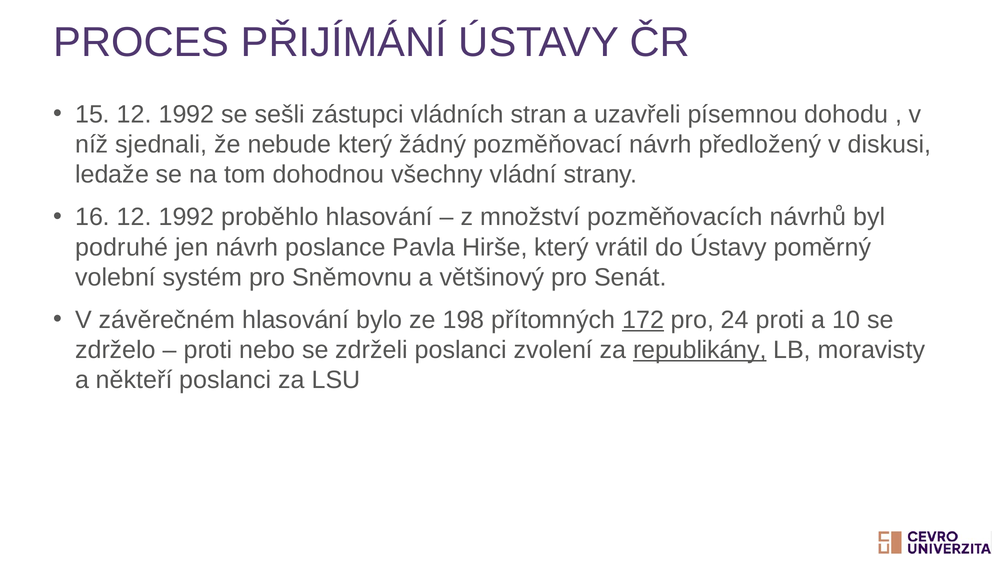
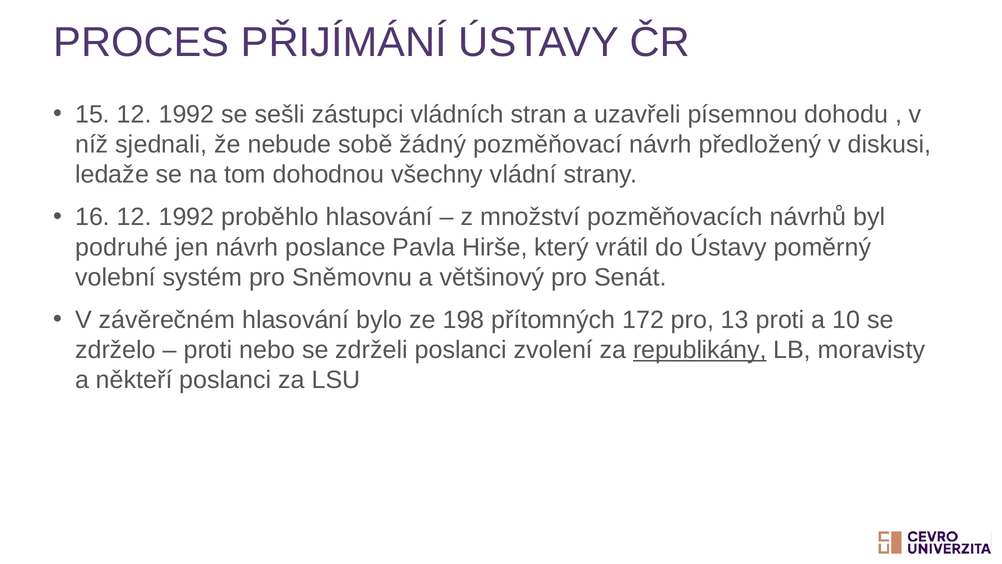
nebude který: který -> sobě
172 underline: present -> none
24: 24 -> 13
